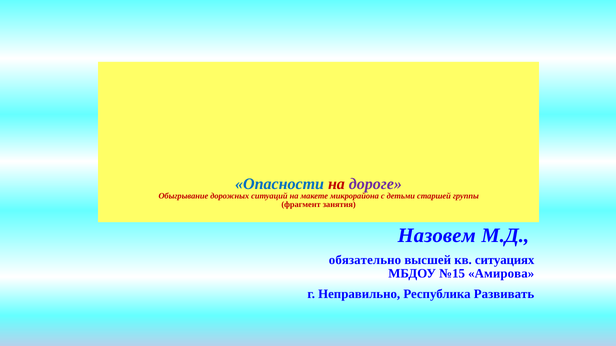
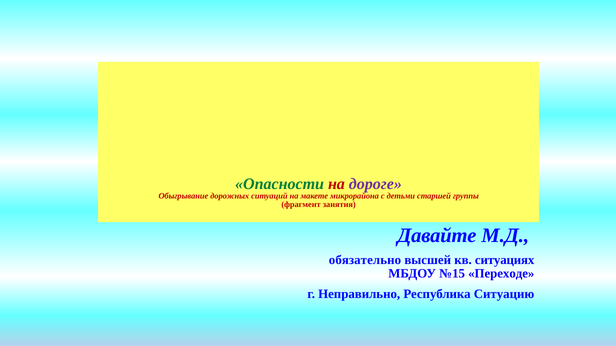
Опасности colour: blue -> green
Назовем: Назовем -> Давайте
Амирова: Амирова -> Переходе
Развивать: Развивать -> Ситуацию
